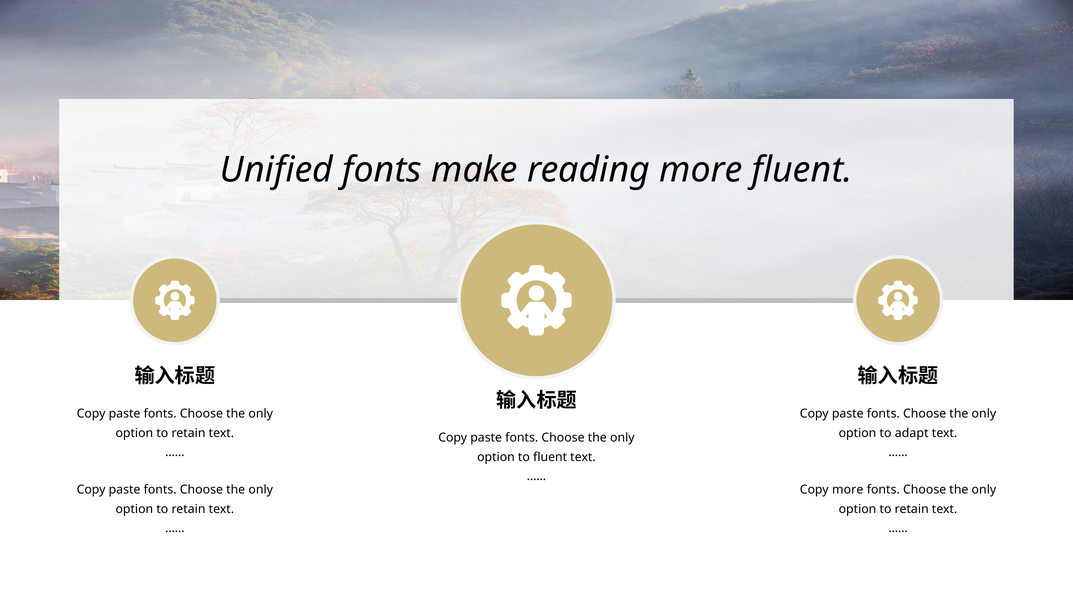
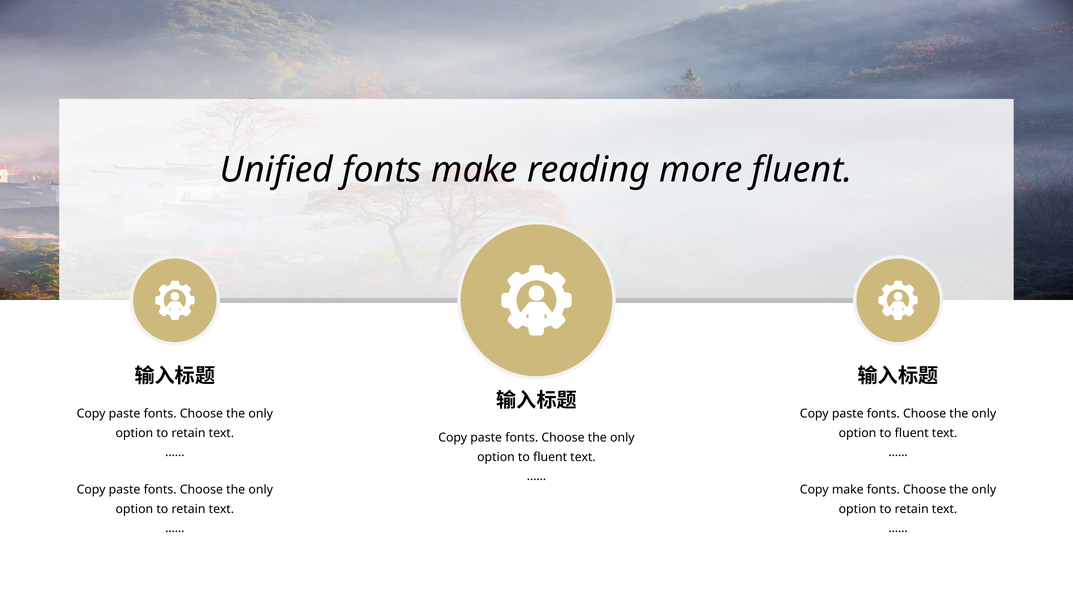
adapt at (912, 433): adapt -> fluent
Copy more: more -> make
